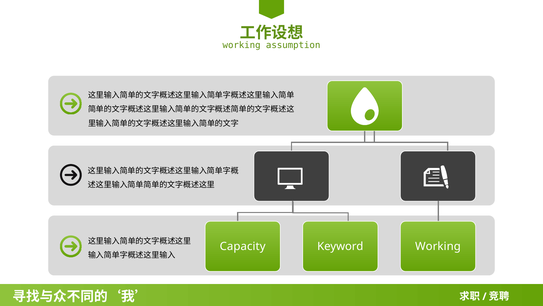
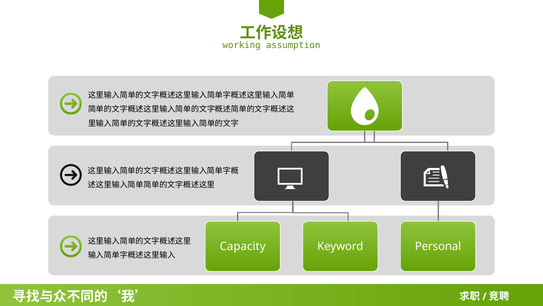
Keyword Working: Working -> Personal
